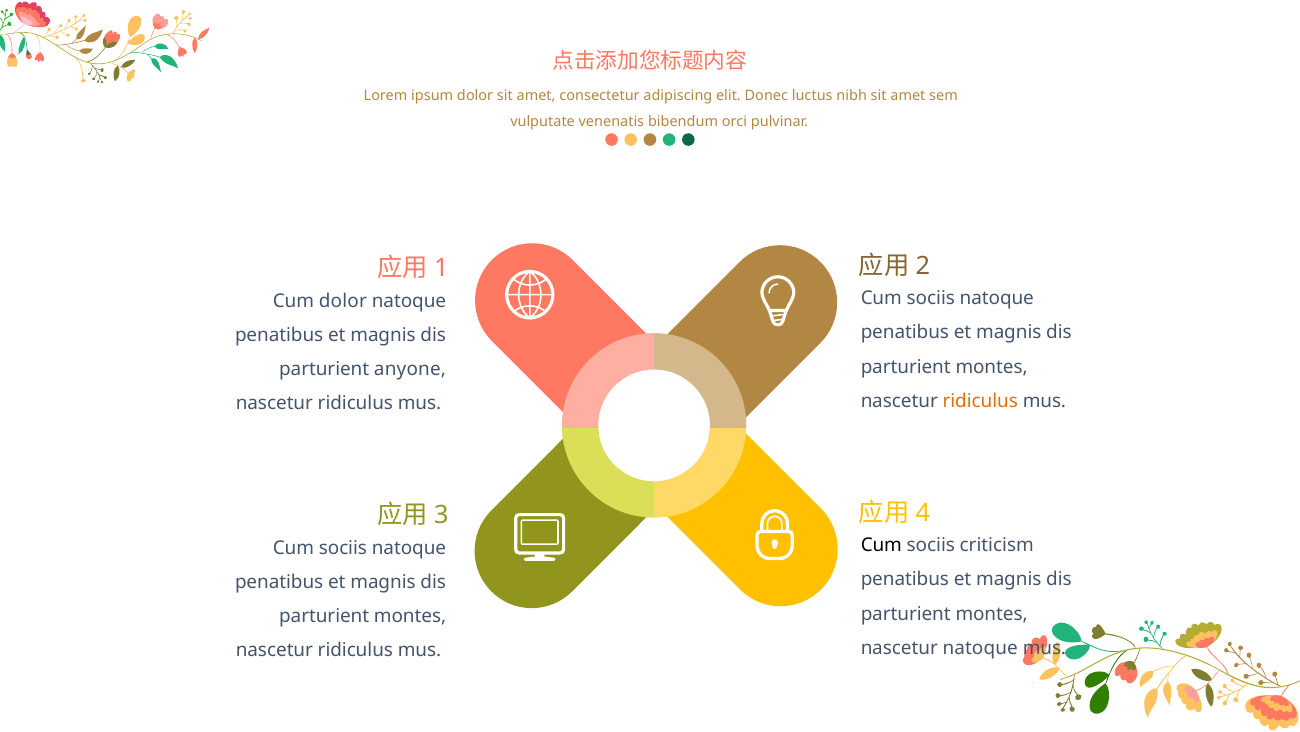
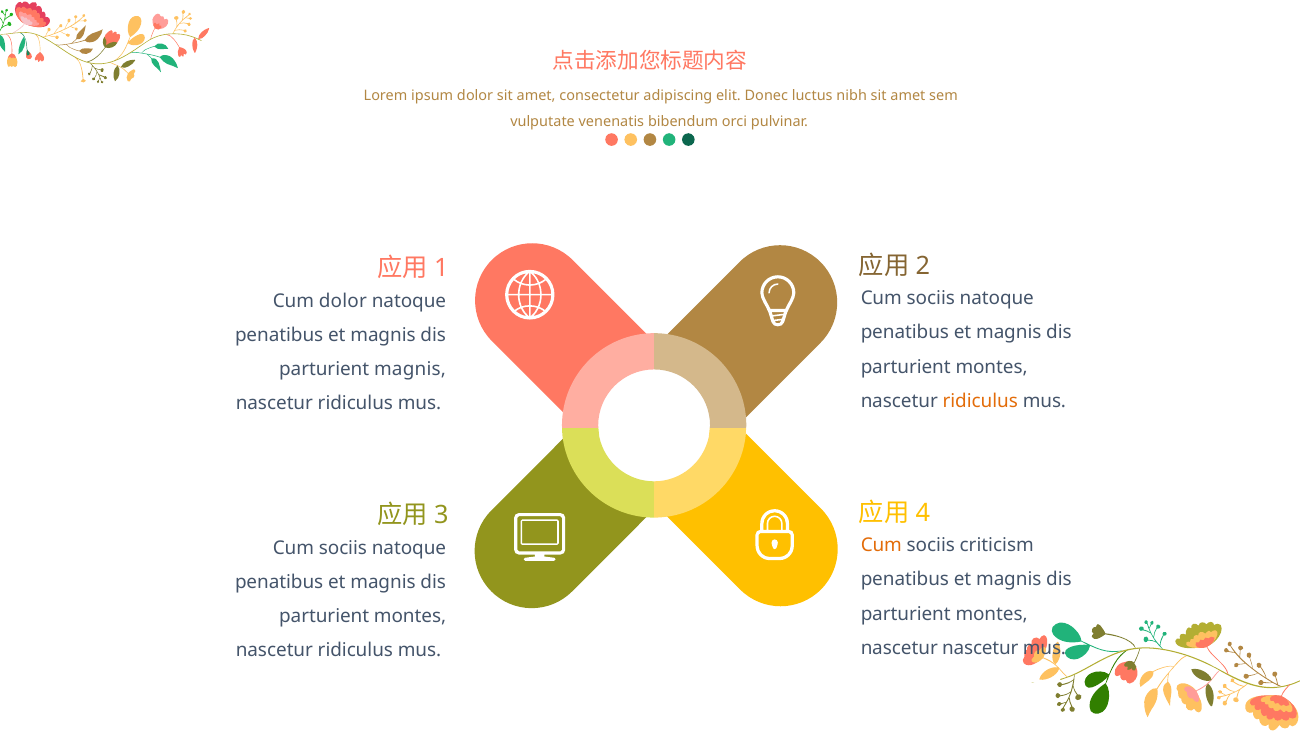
parturient anyone: anyone -> magnis
Cum at (881, 545) colour: black -> orange
nascetur natoque: natoque -> nascetur
